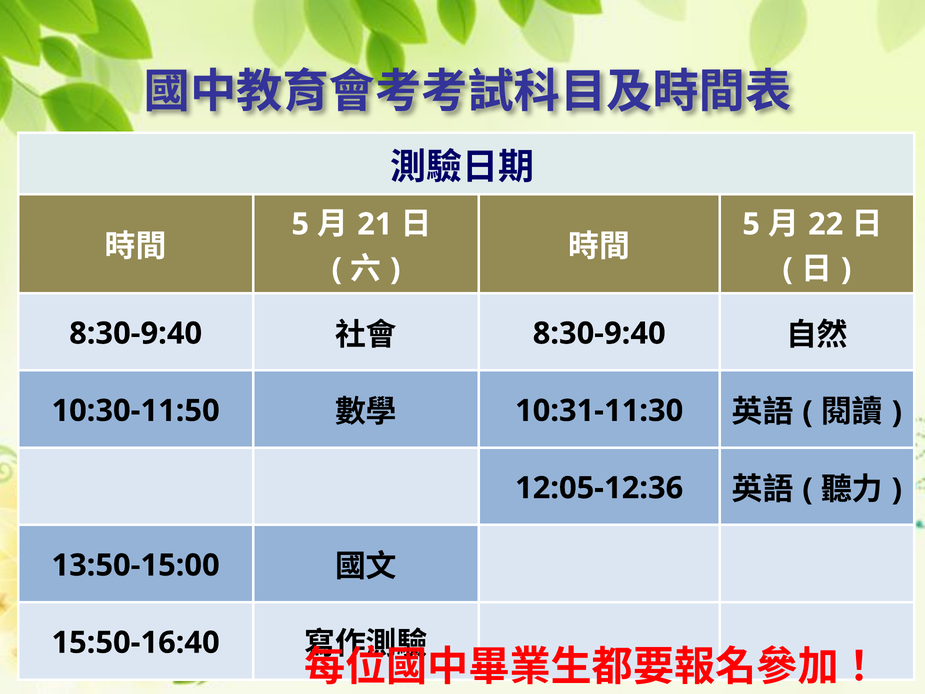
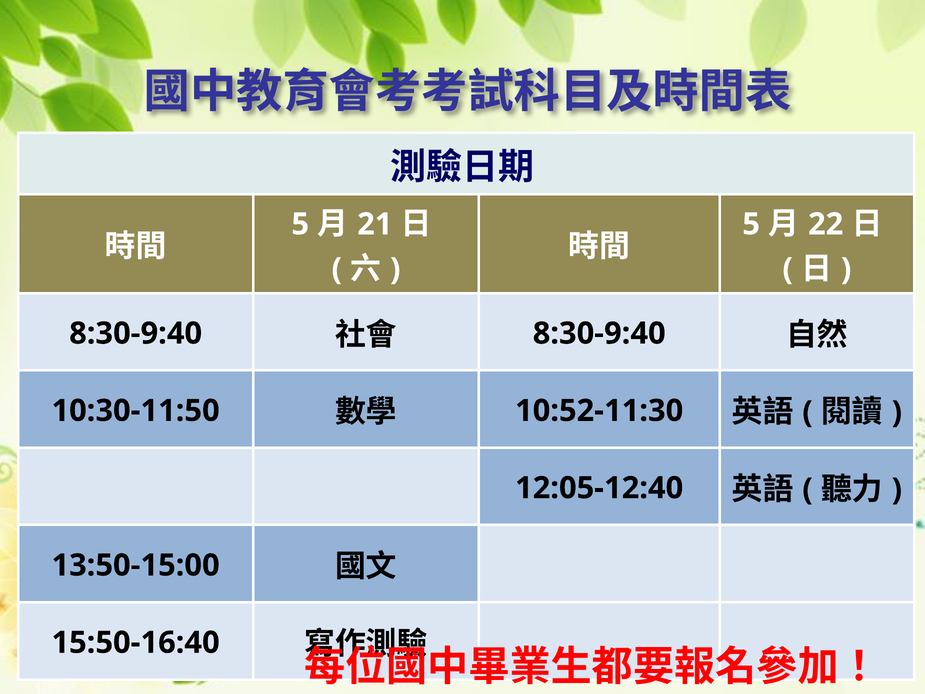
10:31-11:30: 10:31-11:30 -> 10:52-11:30
12:05-12:36: 12:05-12:36 -> 12:05-12:40
